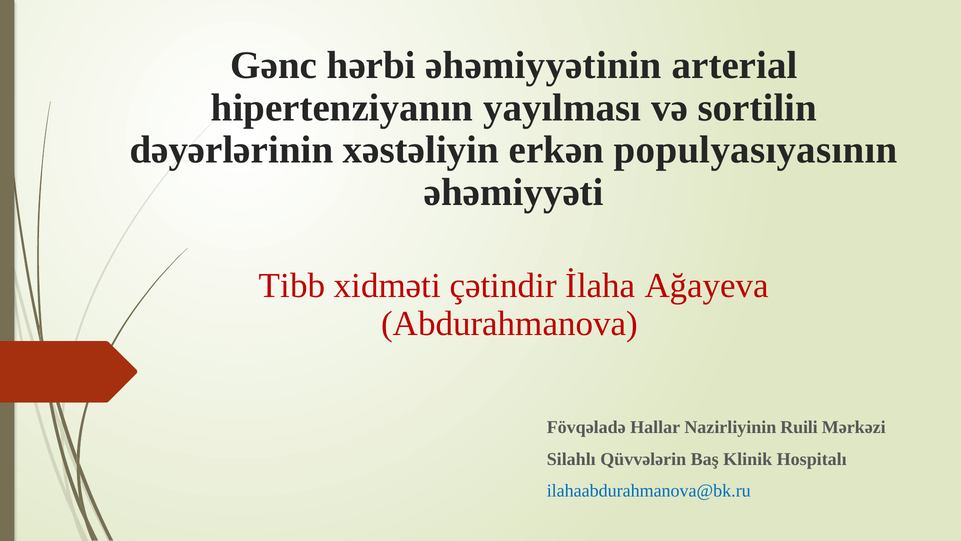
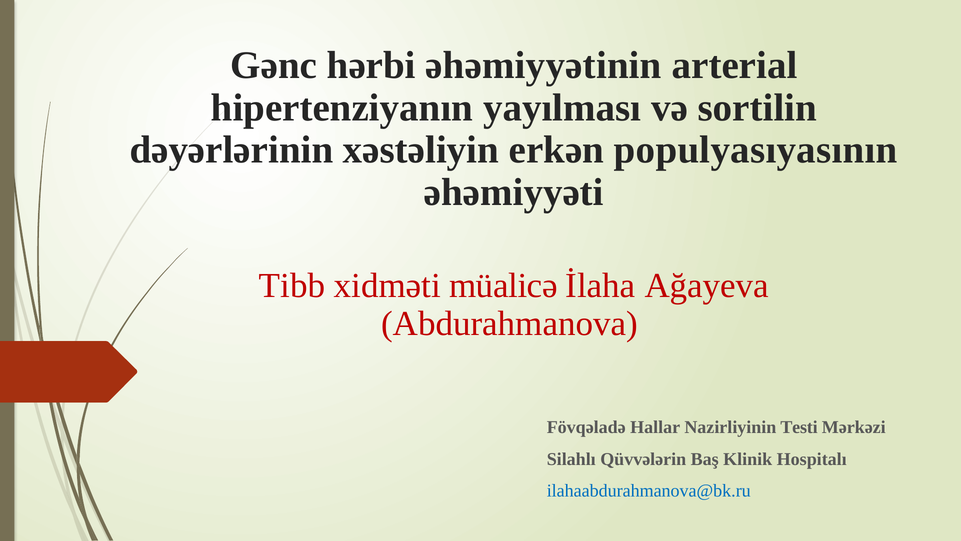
çətindir: çətindir -> müalicə
Ruili: Ruili -> Testi
